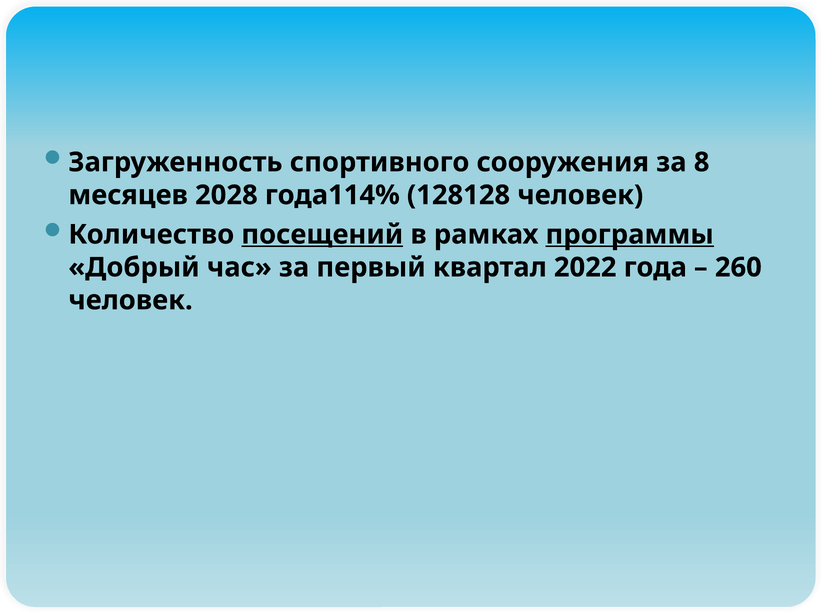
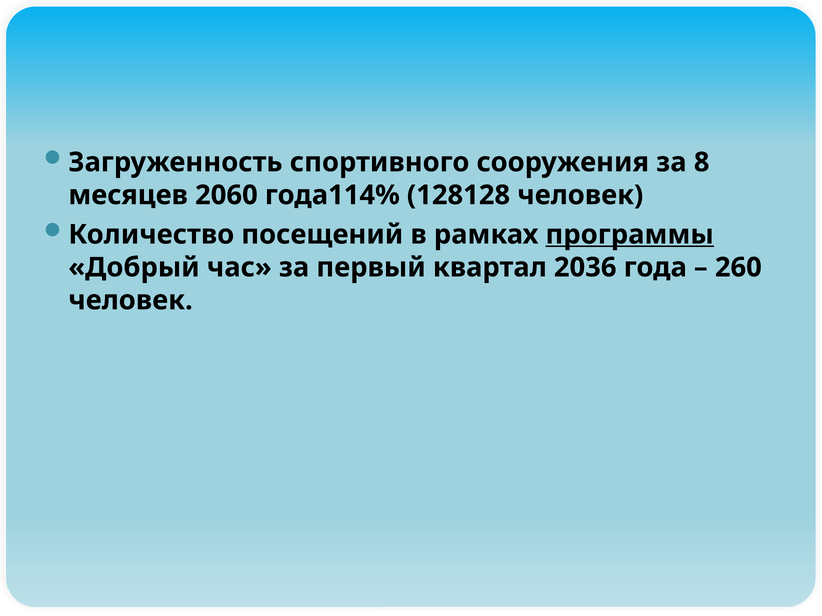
2028: 2028 -> 2060
посещений underline: present -> none
2022: 2022 -> 2036
